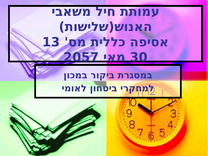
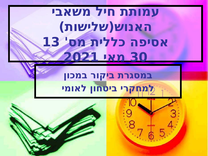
2057: 2057 -> 2021
